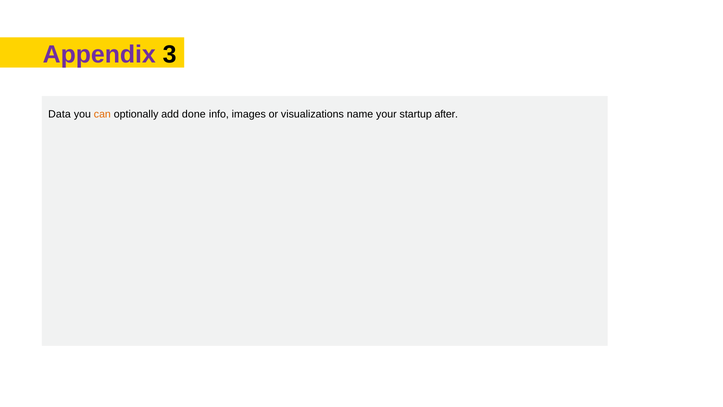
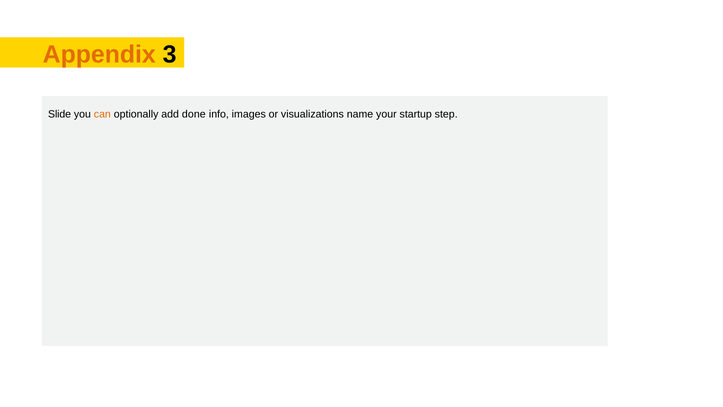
Appendix colour: purple -> orange
Data: Data -> Slide
after: after -> step
